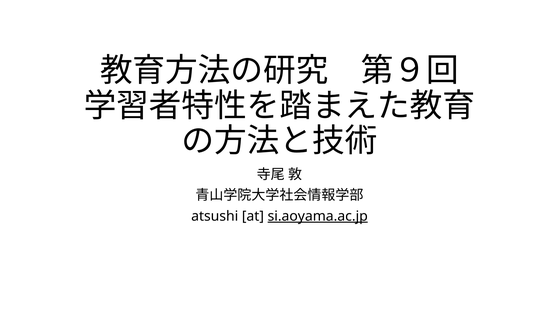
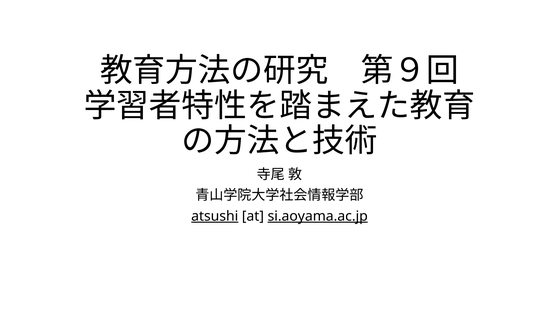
atsushi underline: none -> present
